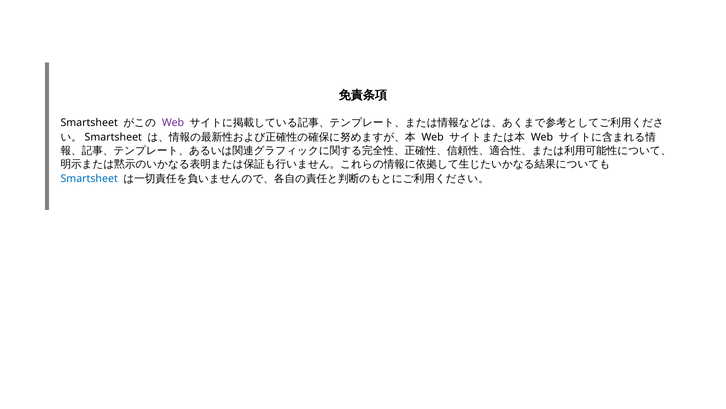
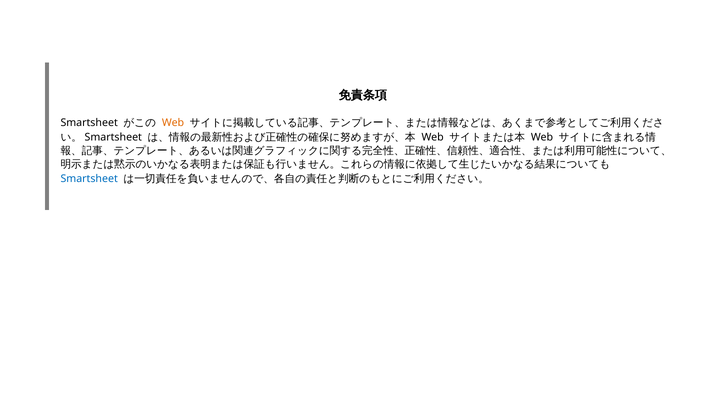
Web at (173, 122) colour: purple -> orange
